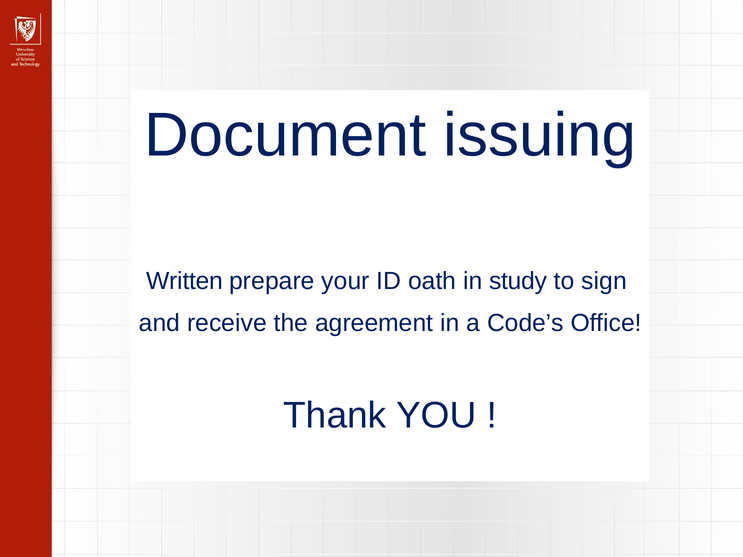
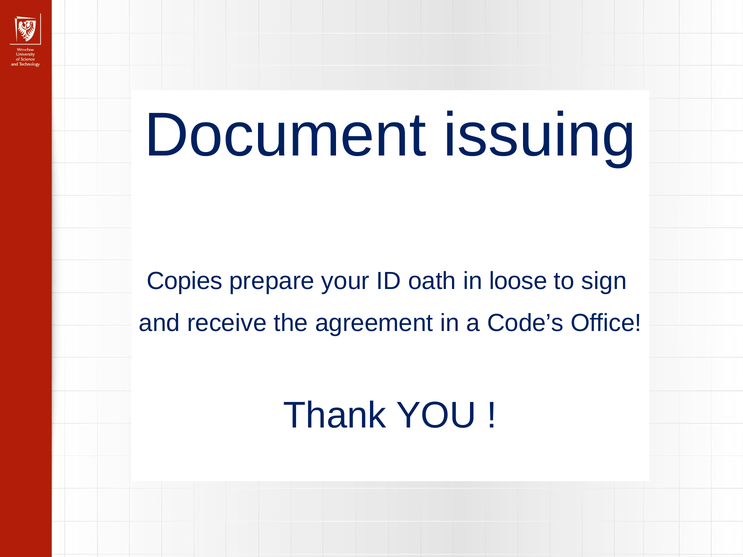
Written: Written -> Copies
study: study -> loose
